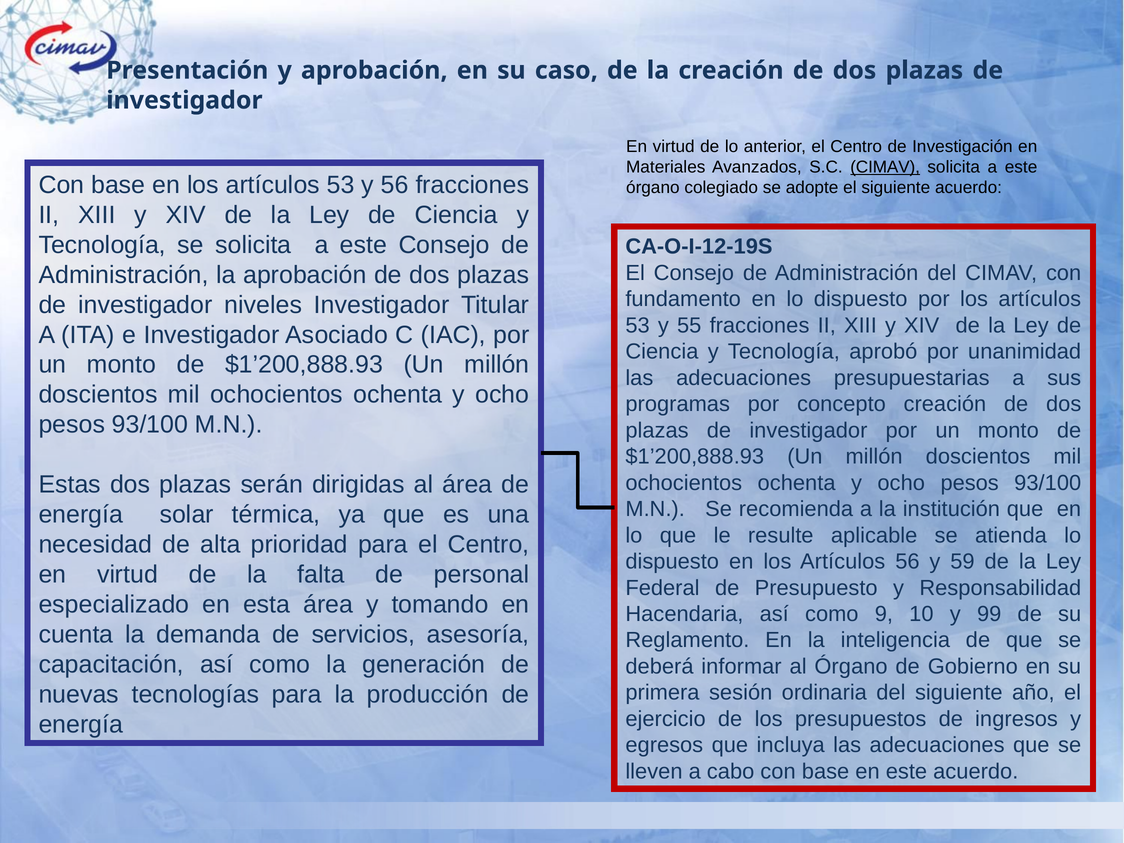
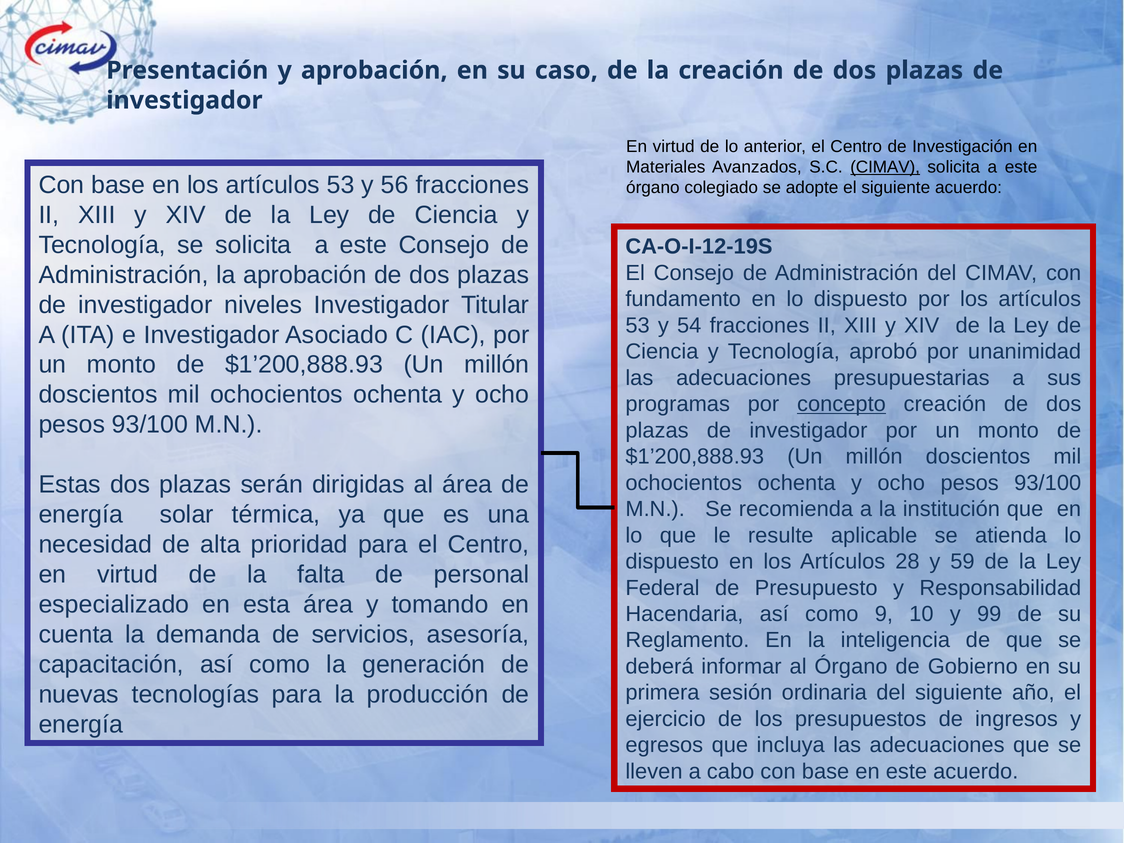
55: 55 -> 54
concepto underline: none -> present
Artículos 56: 56 -> 28
